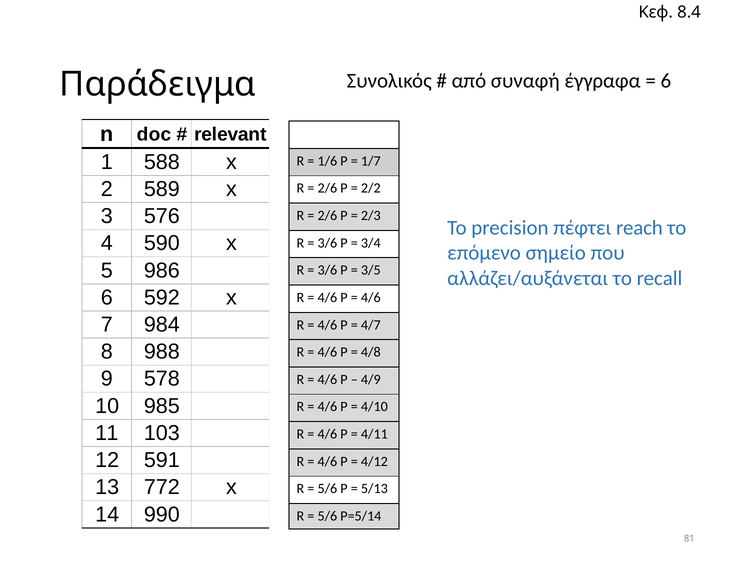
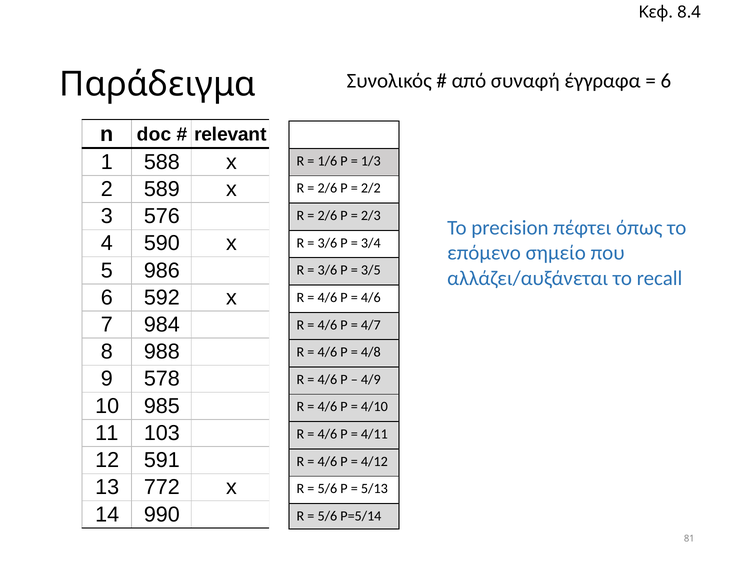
1/7: 1/7 -> 1/3
reach: reach -> όπως
